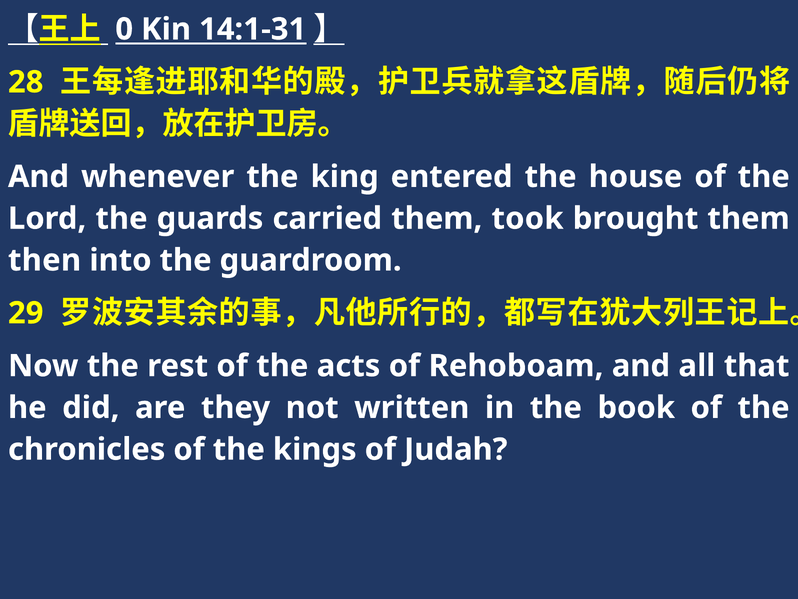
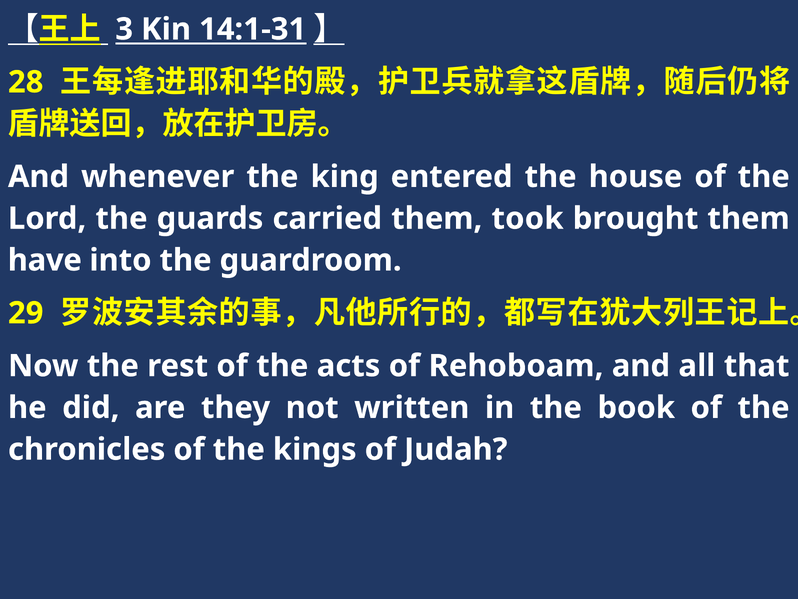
0: 0 -> 3
then: then -> have
